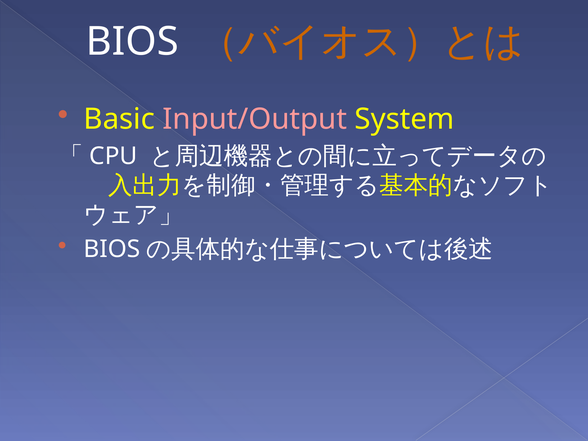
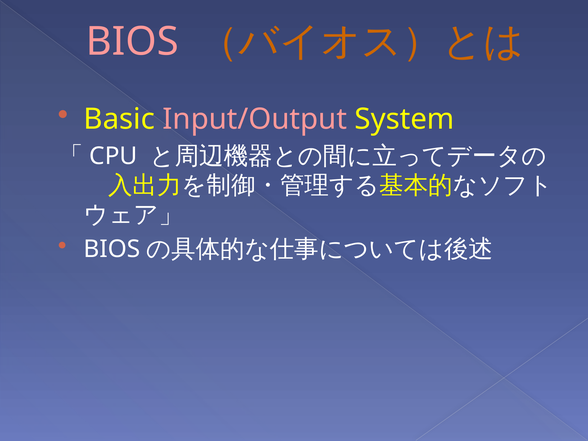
BIOS at (132, 42) colour: white -> pink
